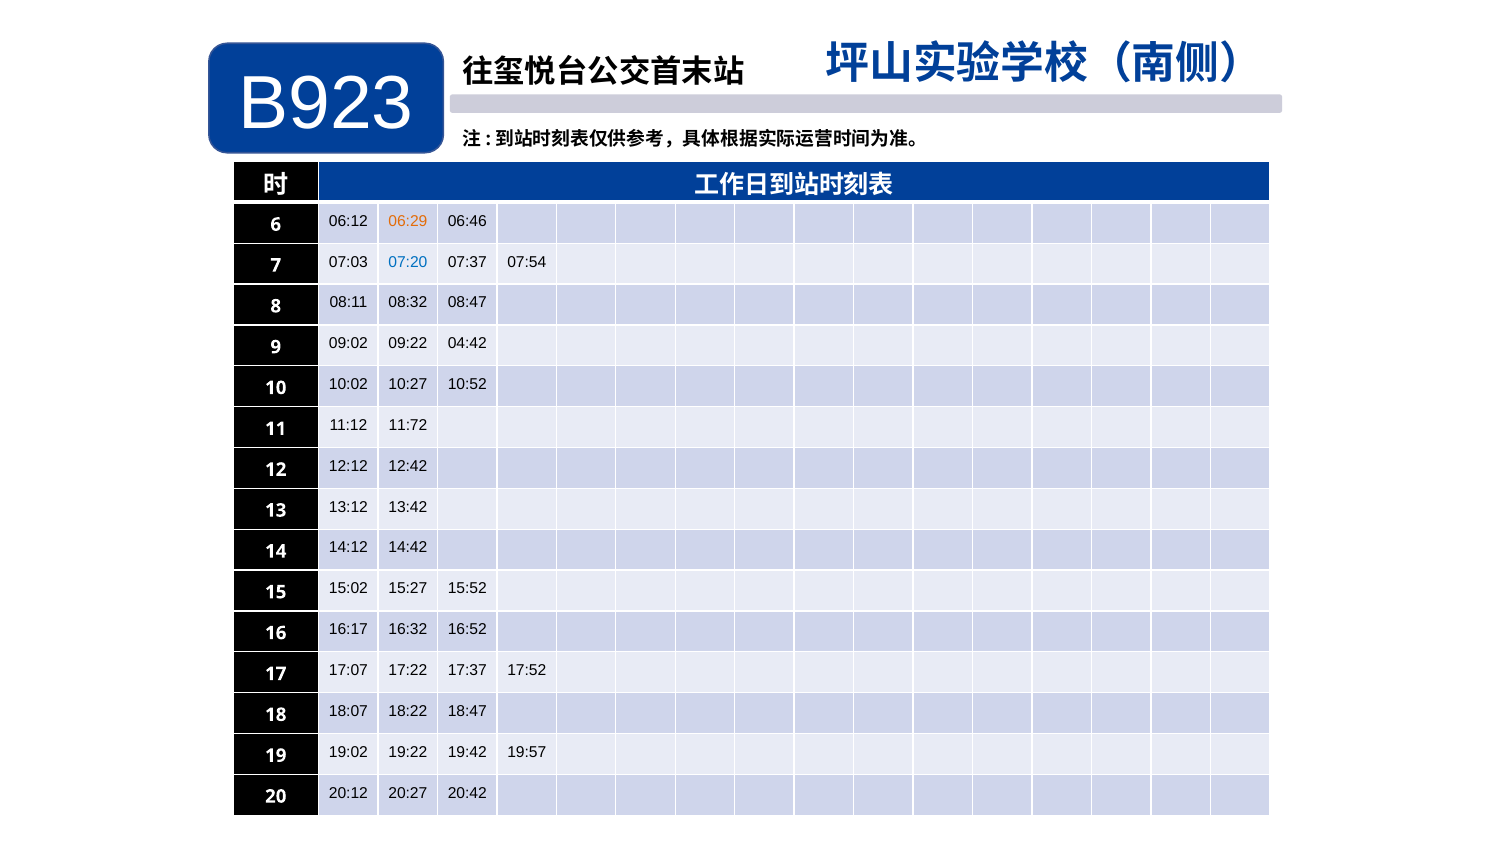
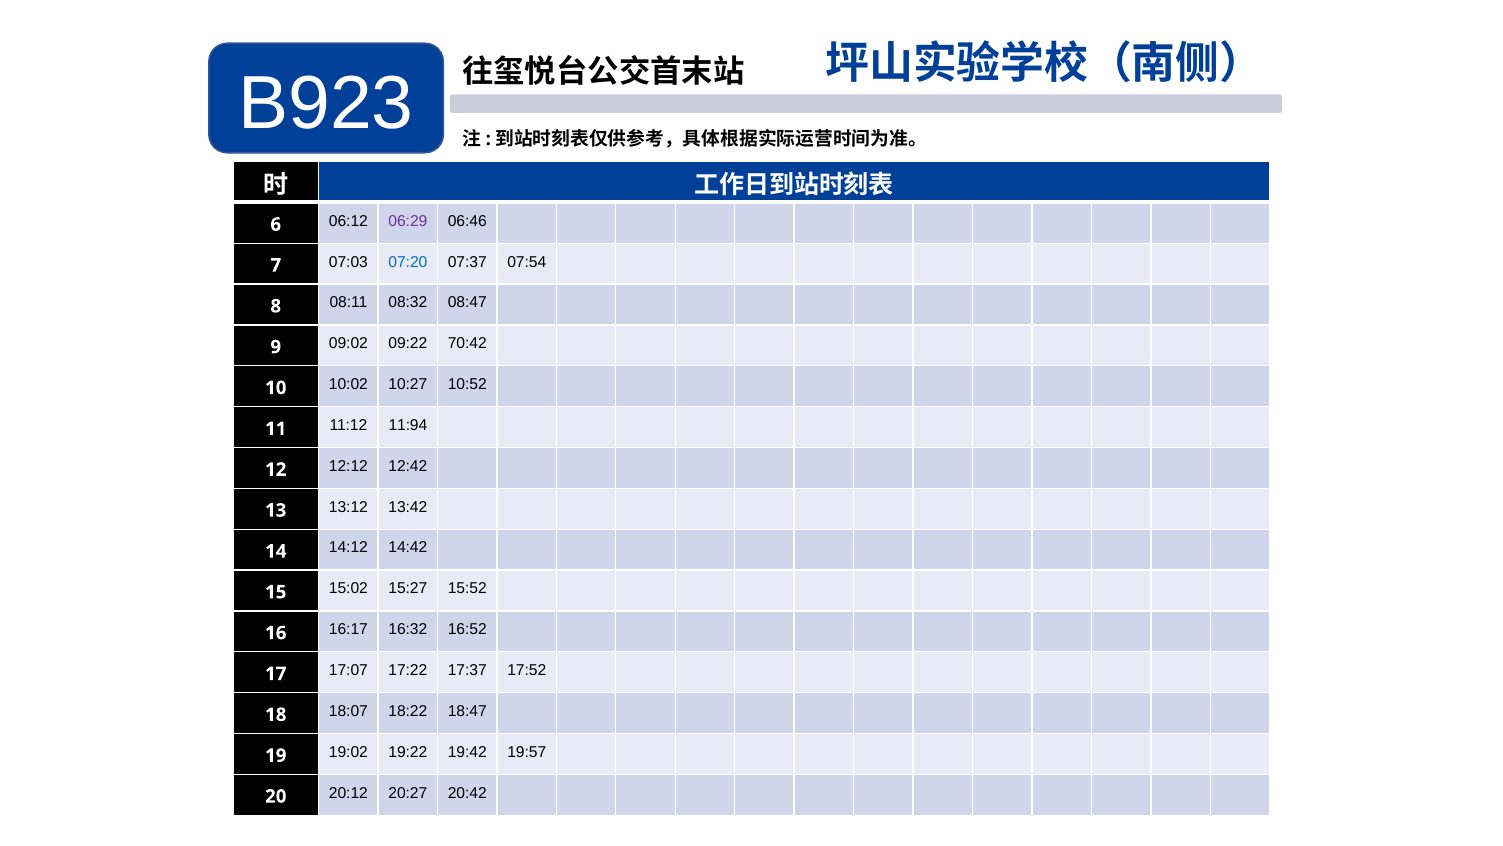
06:29 colour: orange -> purple
04:42: 04:42 -> 70:42
11:72: 11:72 -> 11:94
